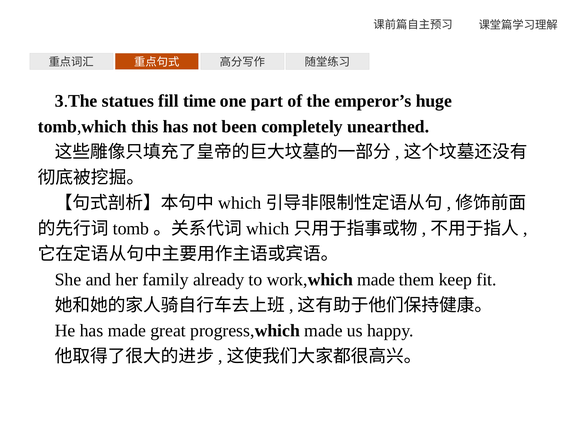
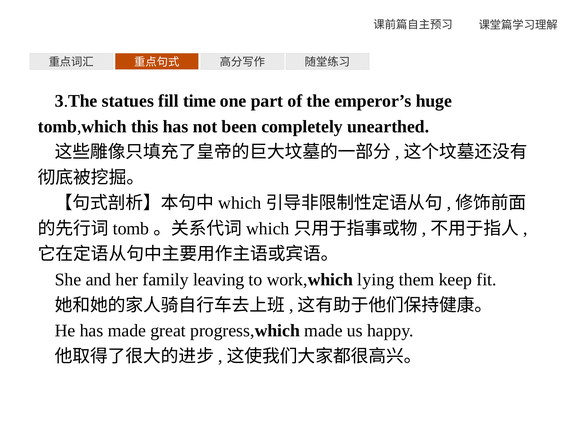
already: already -> leaving
work,which made: made -> lying
